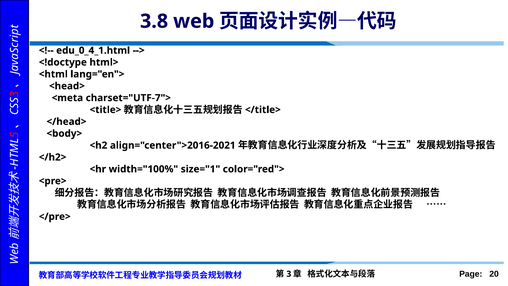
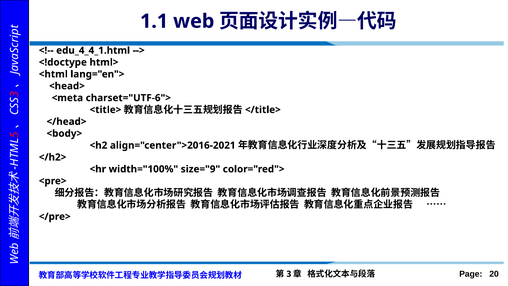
3.8: 3.8 -> 1.1
edu_0_4_1.html: edu_0_4_1.html -> edu_4_4_1.html
charset="UTF-7">: charset="UTF-7"> -> charset="UTF-6">
size="1: size="1 -> size="9
